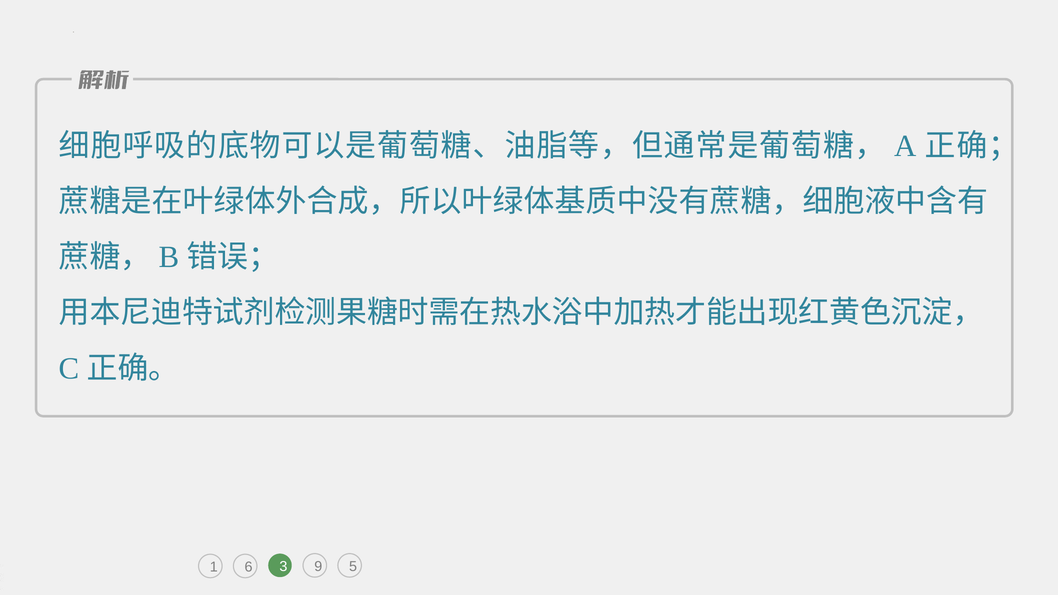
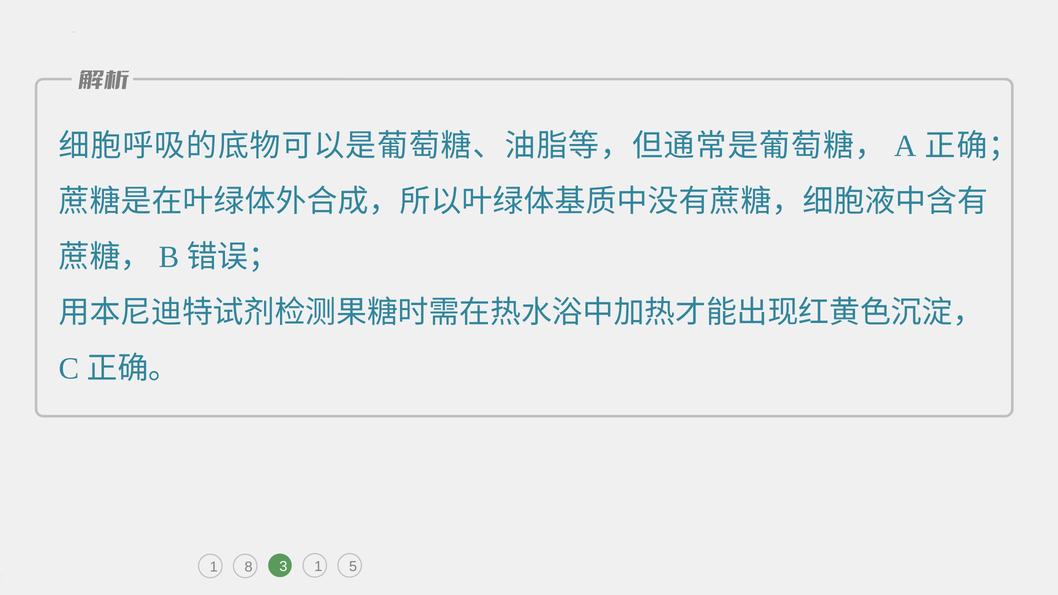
6: 6 -> 8
3 9: 9 -> 1
